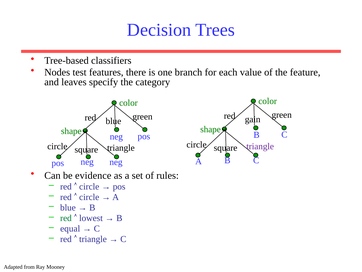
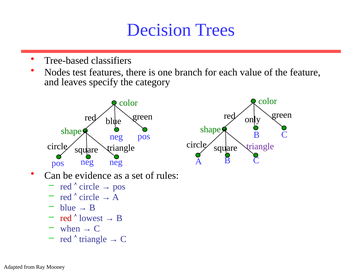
gain: gain -> only
red at (66, 218) colour: green -> red
equal: equal -> when
